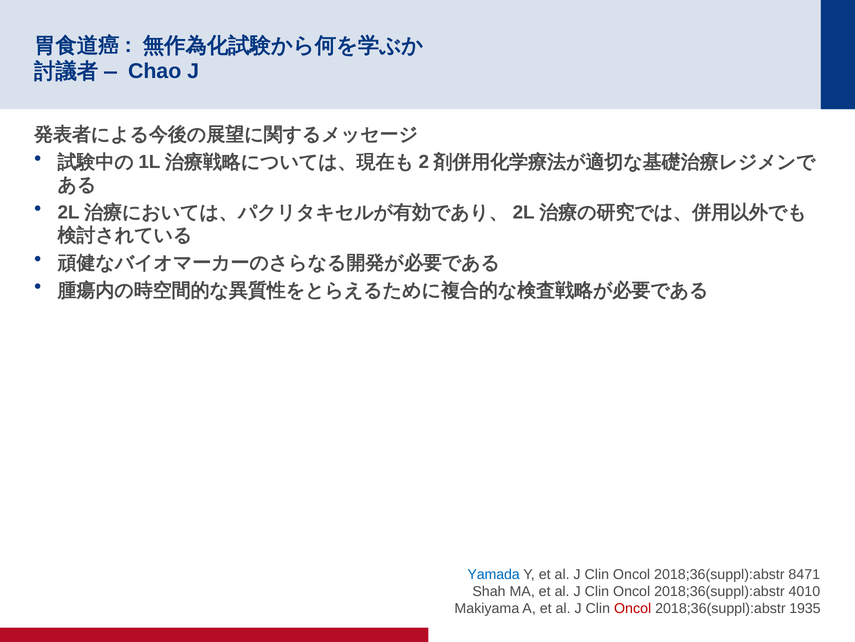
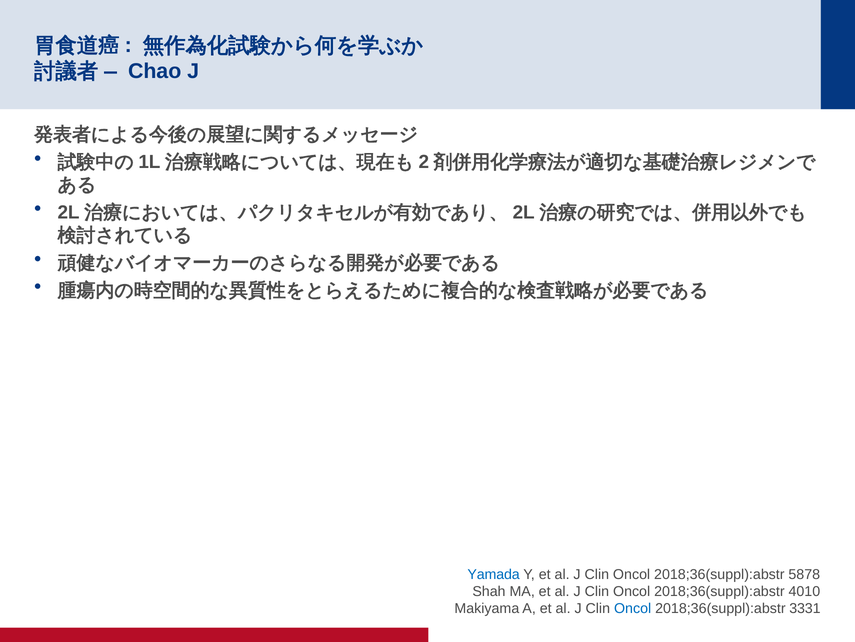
8471: 8471 -> 5878
Oncol at (633, 608) colour: red -> blue
1935: 1935 -> 3331
